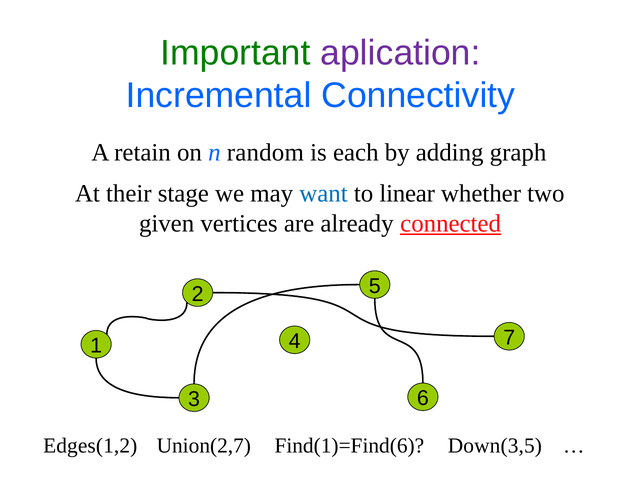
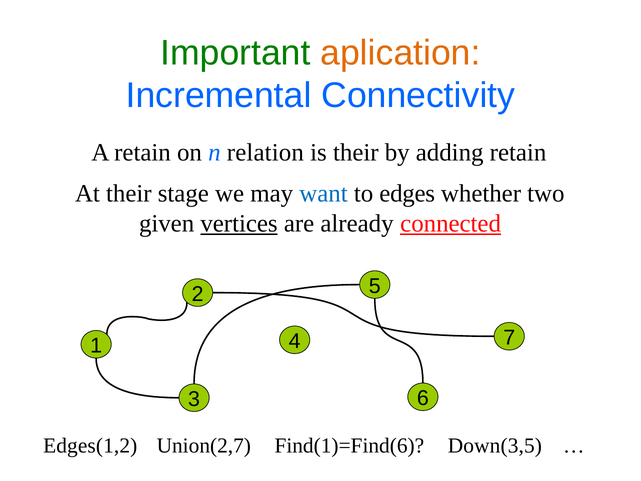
aplication colour: purple -> orange
random: random -> relation
is each: each -> their
adding graph: graph -> retain
linear: linear -> edges
vertices underline: none -> present
